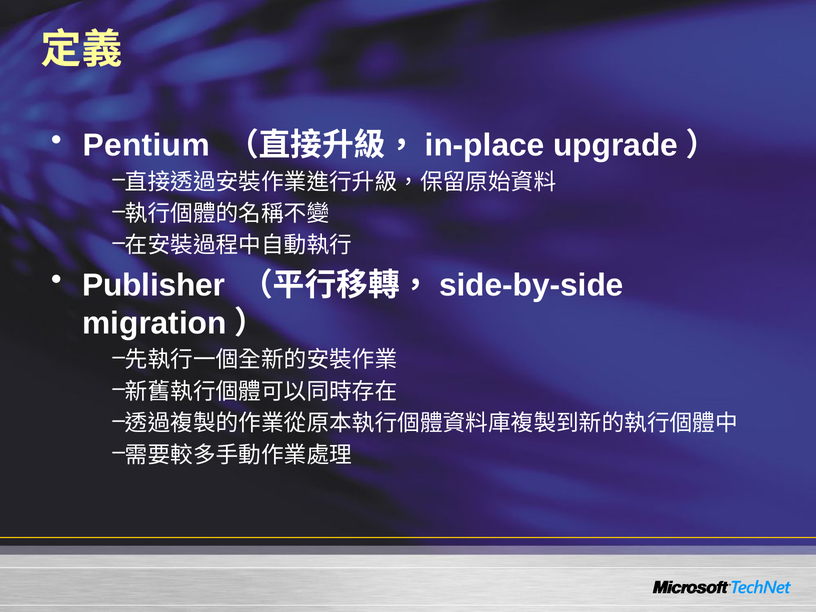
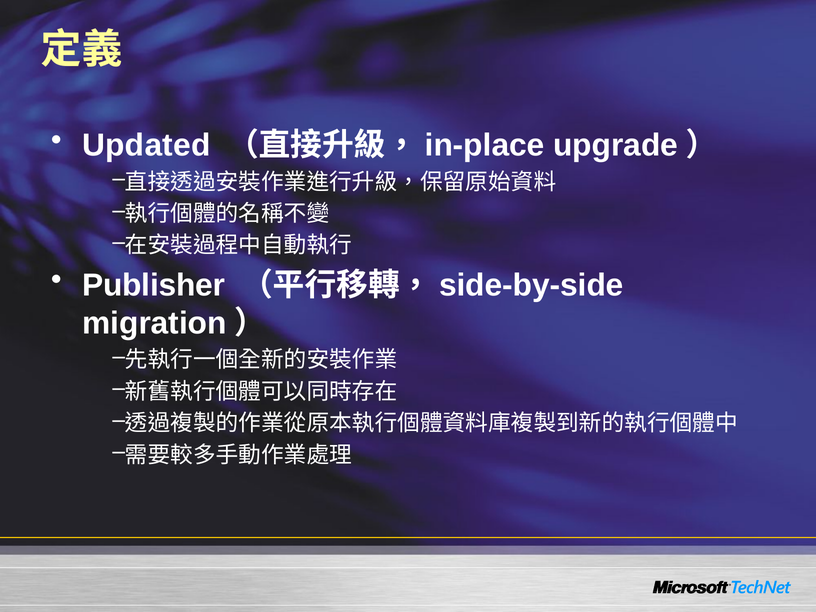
Pentium: Pentium -> Updated
